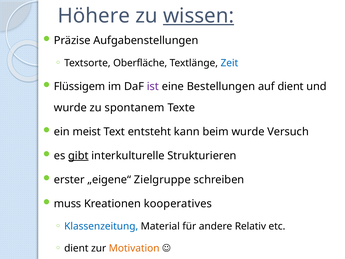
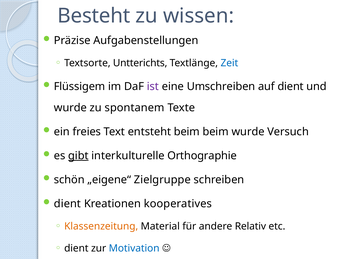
Höhere: Höhere -> Besteht
wissen underline: present -> none
Oberfläche: Oberfläche -> Untterichts
Bestellungen: Bestellungen -> Umschreiben
meist: meist -> freies
entsteht kann: kann -> beim
Strukturieren: Strukturieren -> Orthographie
erster: erster -> schön
muss at (68, 204): muss -> dient
Klassenzeitung colour: blue -> orange
Motivation colour: orange -> blue
